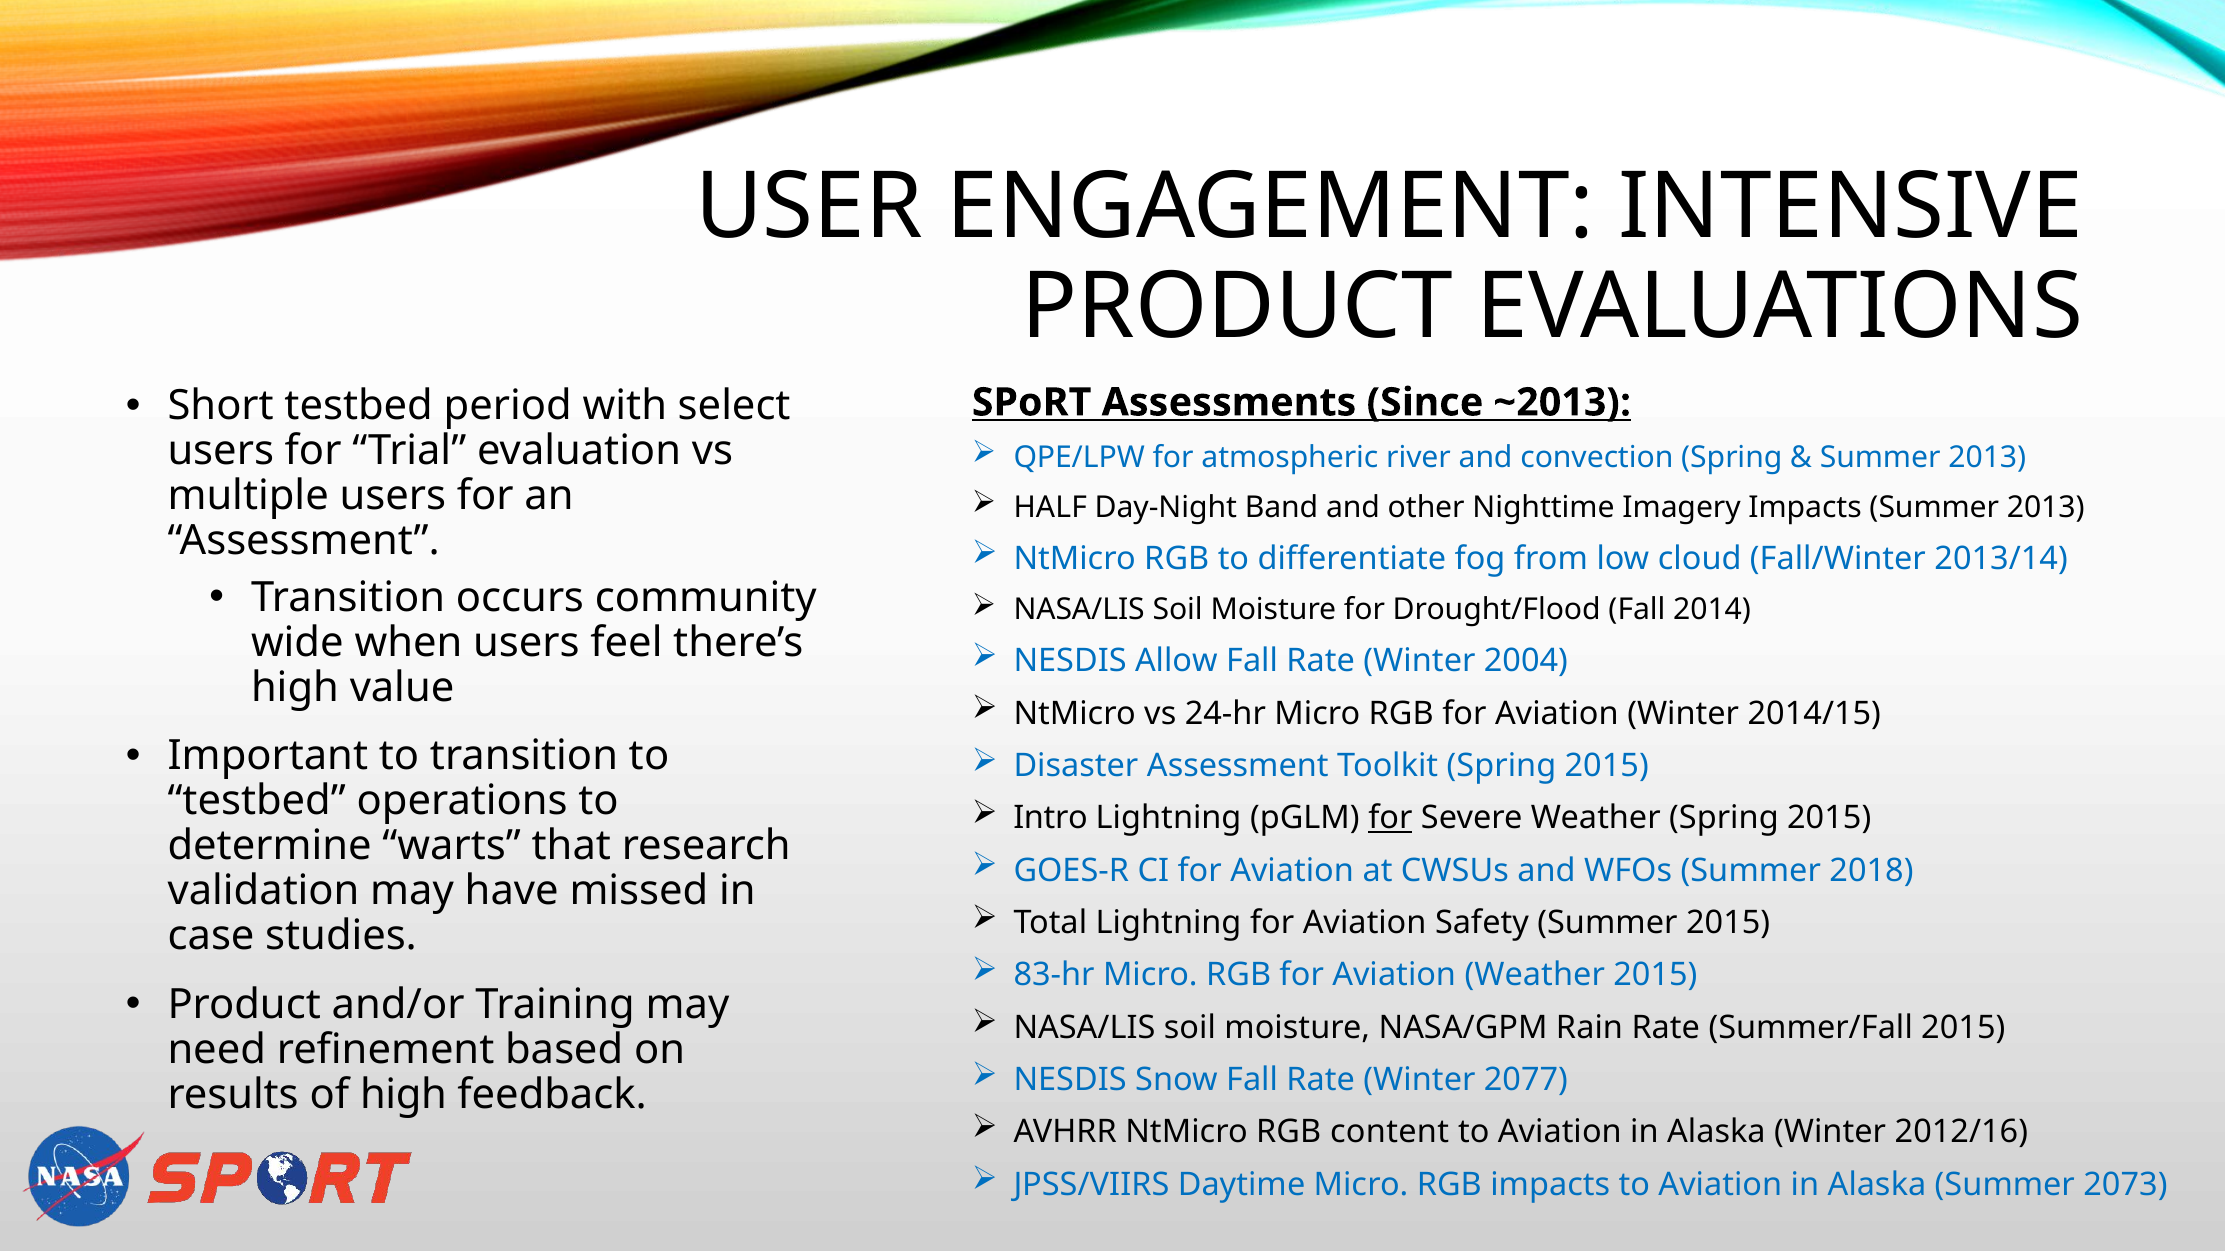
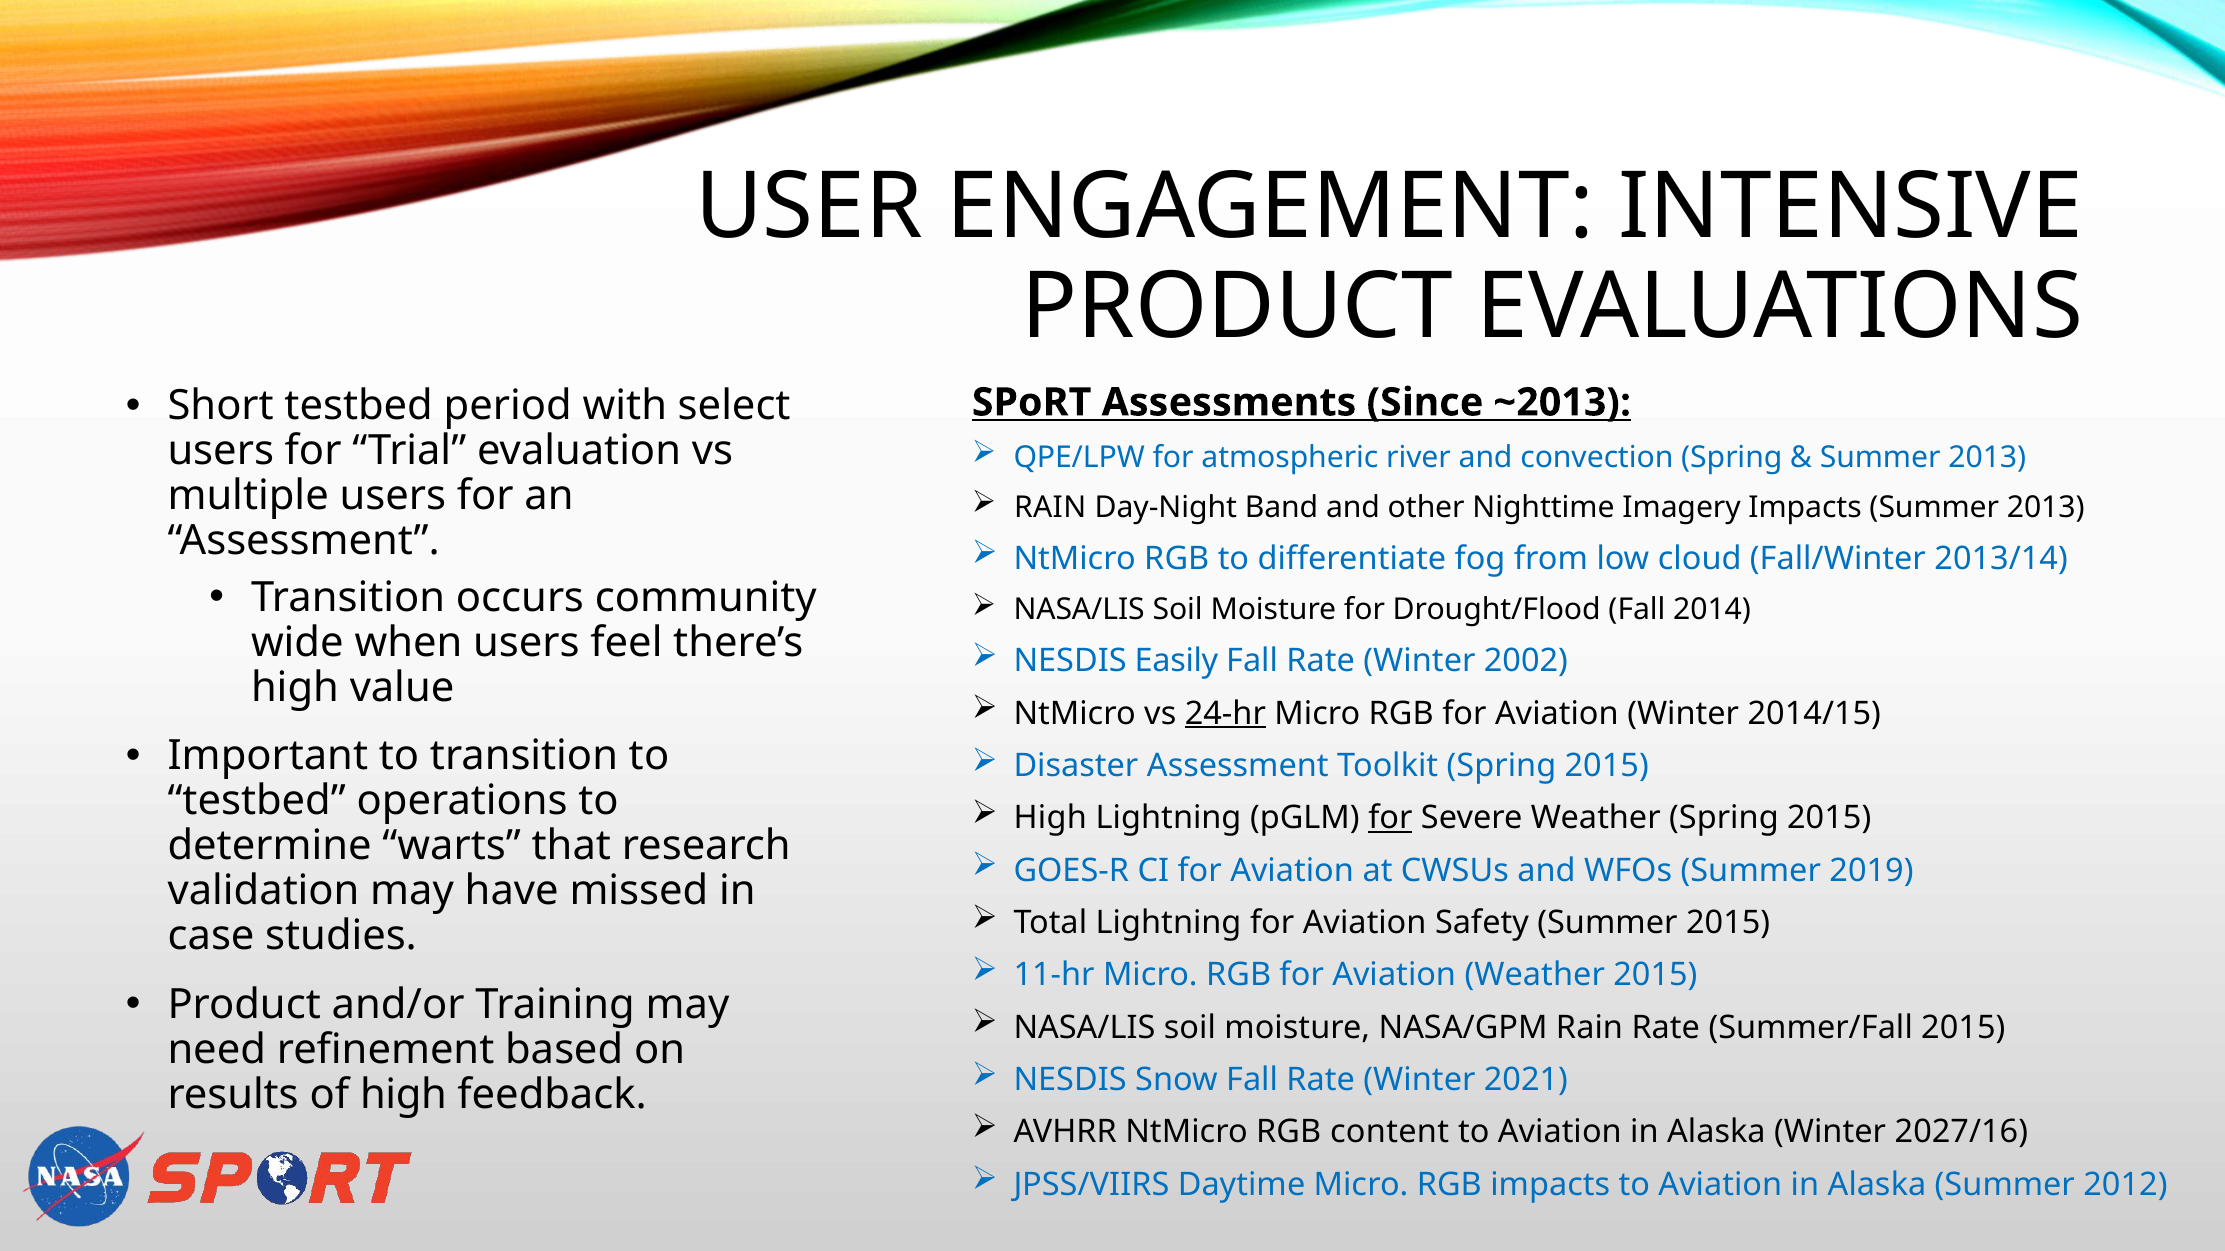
HALF at (1050, 508): HALF -> RAIN
Allow: Allow -> Easily
2004: 2004 -> 2002
24-hr underline: none -> present
Intro at (1051, 818): Intro -> High
2018: 2018 -> 2019
83-hr: 83-hr -> 11-hr
2077: 2077 -> 2021
2012/16: 2012/16 -> 2027/16
2073: 2073 -> 2012
